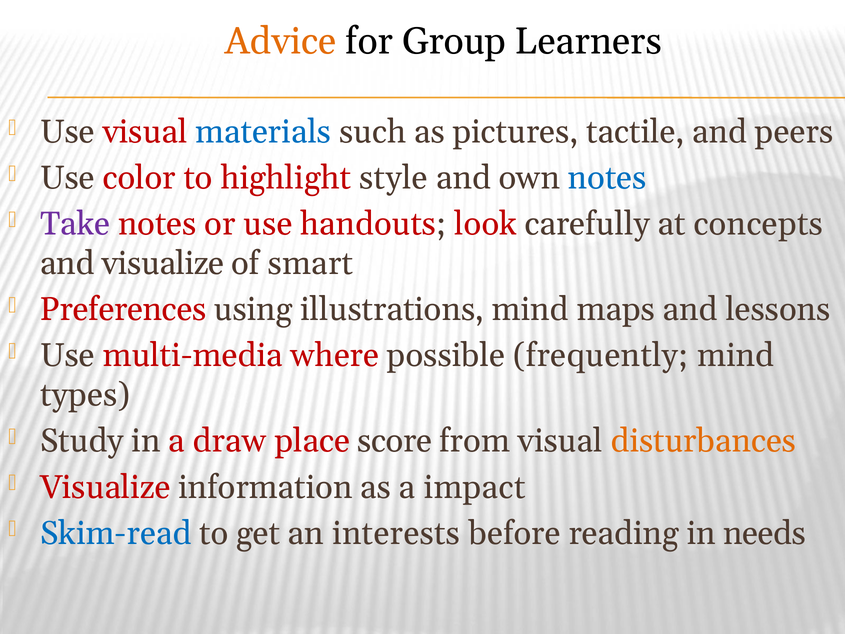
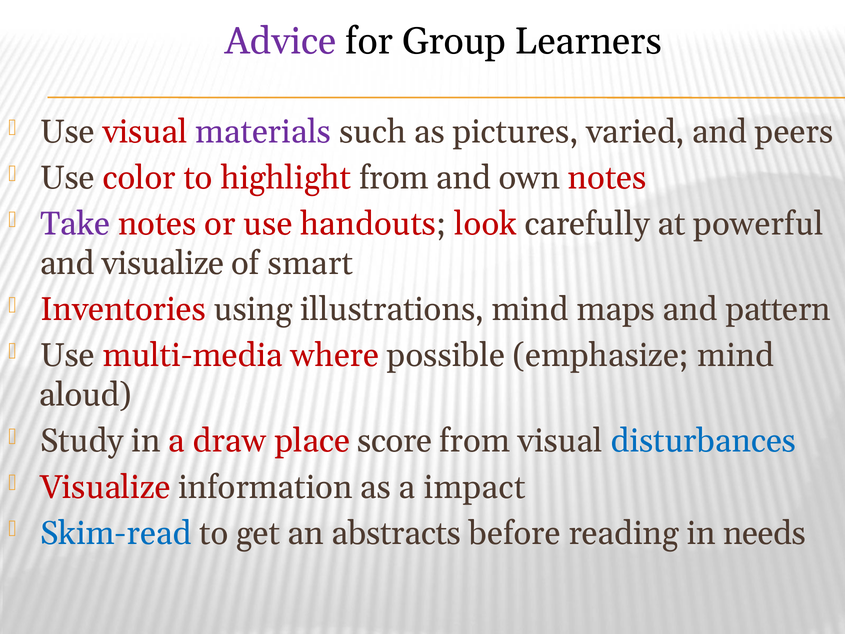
Advice colour: orange -> purple
materials colour: blue -> purple
tactile: tactile -> varied
highlight style: style -> from
notes at (607, 178) colour: blue -> red
concepts: concepts -> powerful
Preferences: Preferences -> Inventories
lessons: lessons -> pattern
frequently: frequently -> emphasize
types: types -> aloud
disturbances colour: orange -> blue
interests: interests -> abstracts
